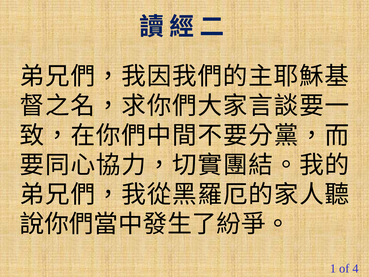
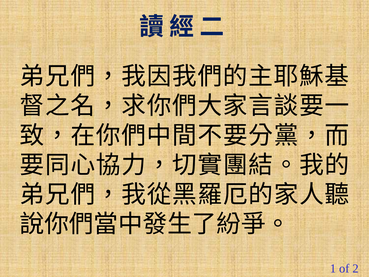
4: 4 -> 2
